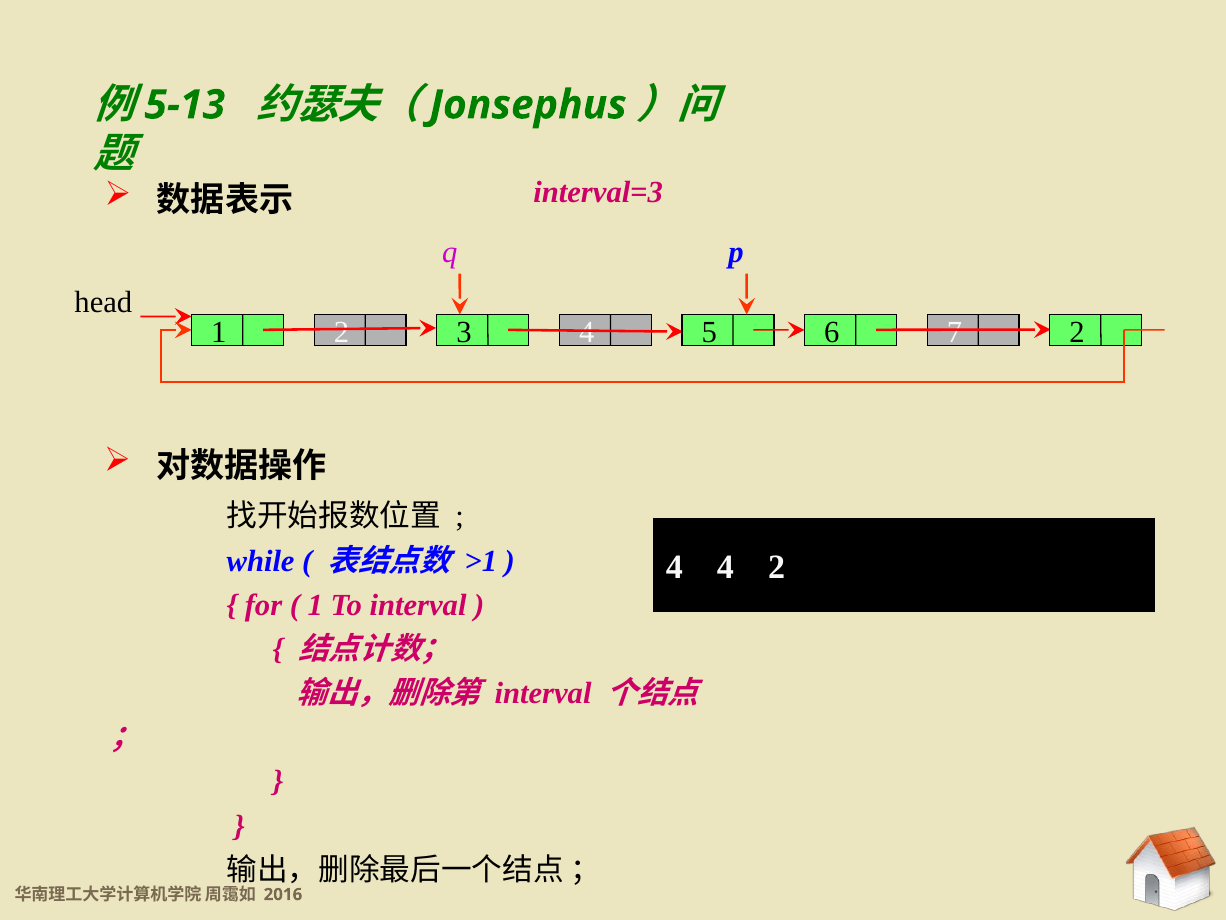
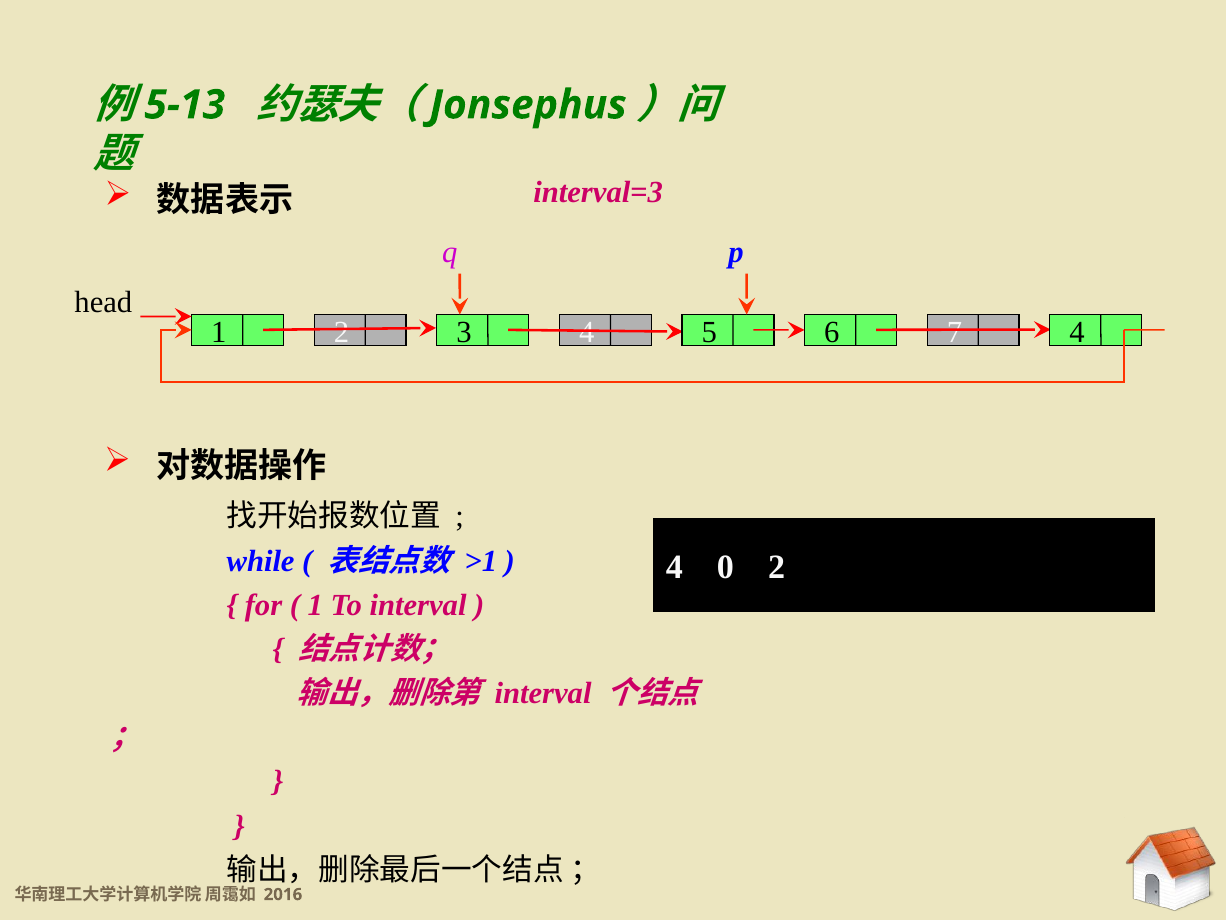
7 2: 2 -> 4
4 4: 4 -> 0
